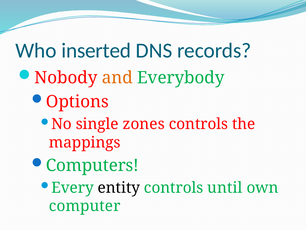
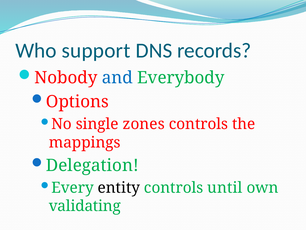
inserted: inserted -> support
and colour: orange -> blue
Computers: Computers -> Delegation
computer: computer -> validating
